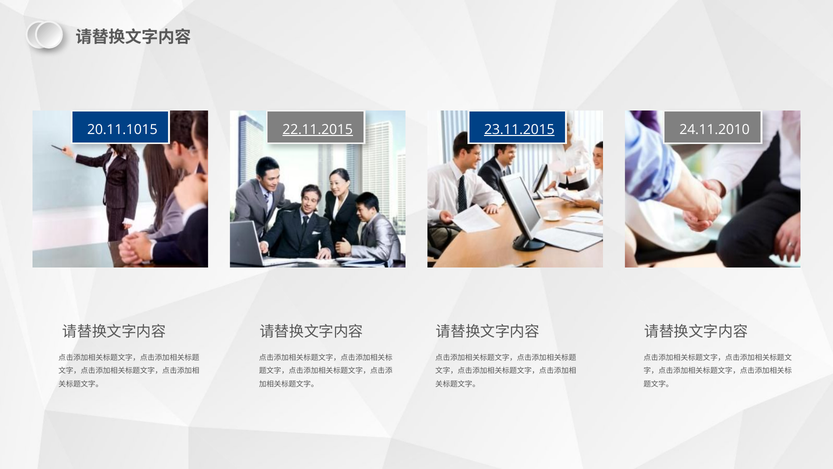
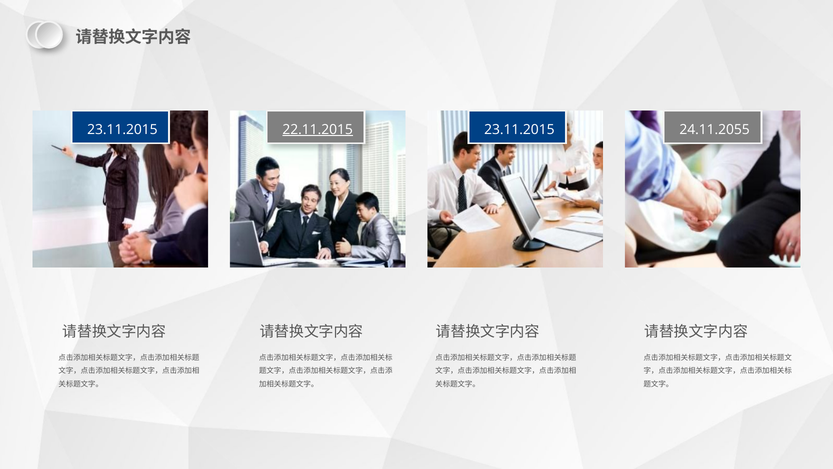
20.11.1015 at (122, 129): 20.11.1015 -> 23.11.2015
23.11.2015 at (519, 129) underline: present -> none
24.11.2010: 24.11.2010 -> 24.11.2055
